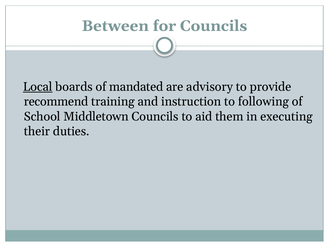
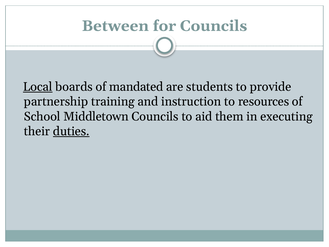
advisory: advisory -> students
recommend: recommend -> partnership
following: following -> resources
duties underline: none -> present
